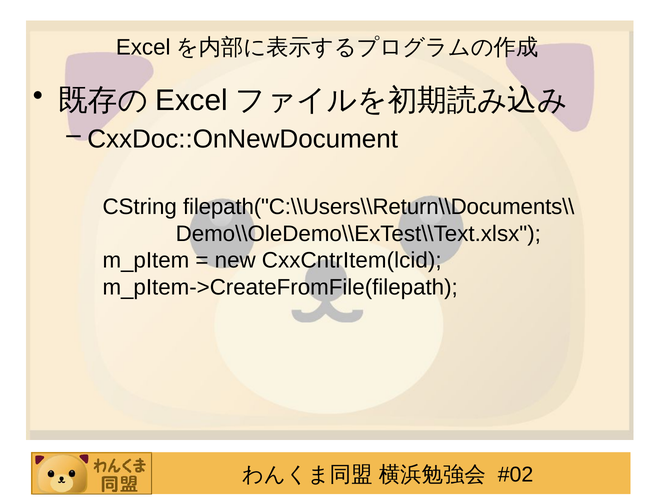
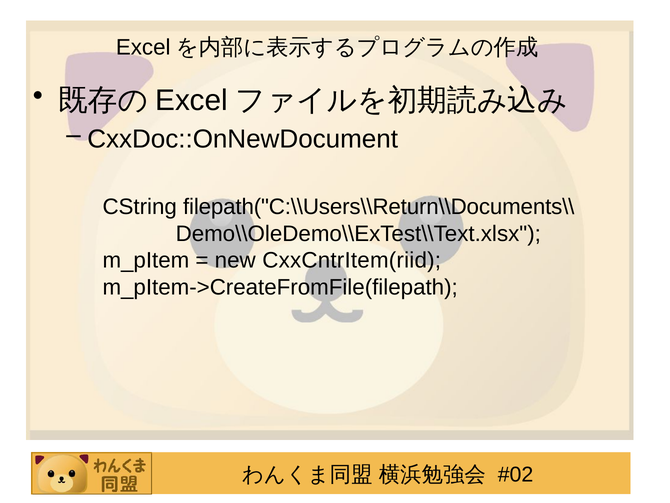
CxxCntrItem(lcid: CxxCntrItem(lcid -> CxxCntrItem(riid
